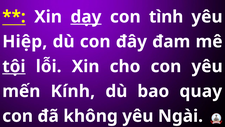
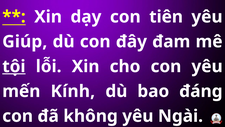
dạy underline: present -> none
tình: tình -> tiên
Hiệp: Hiệp -> Giúp
quay: quay -> đáng
